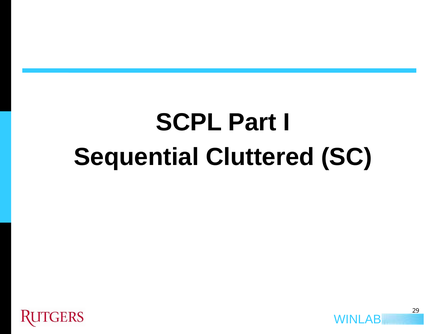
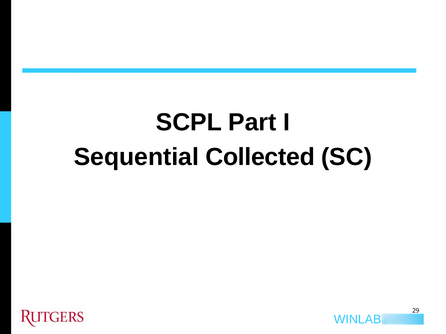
Cluttered: Cluttered -> Collected
